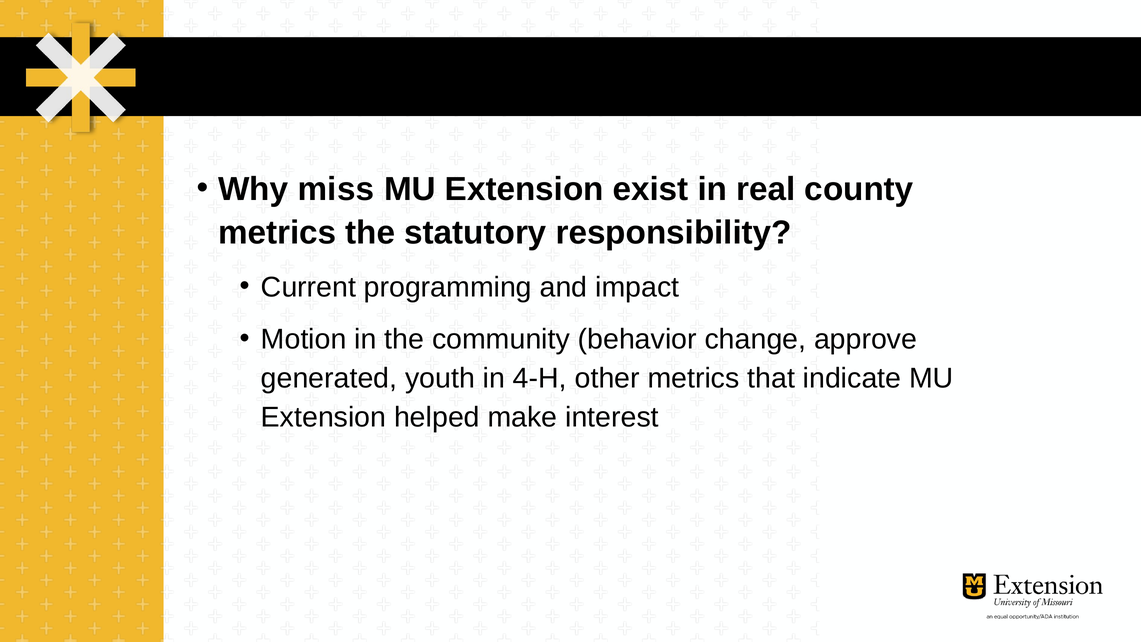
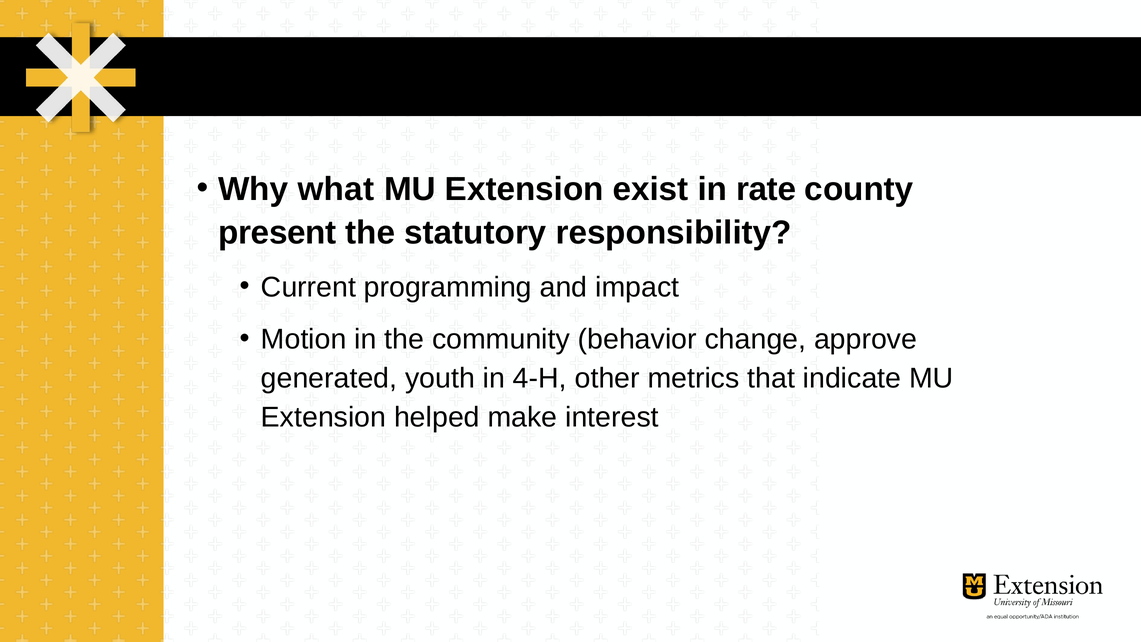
miss: miss -> what
real: real -> rate
metrics at (277, 232): metrics -> present
